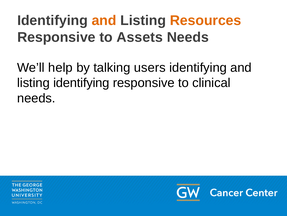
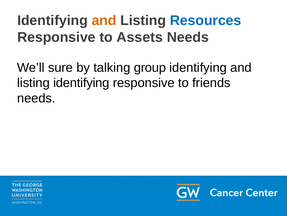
Resources colour: orange -> blue
help: help -> sure
users: users -> group
clinical: clinical -> friends
